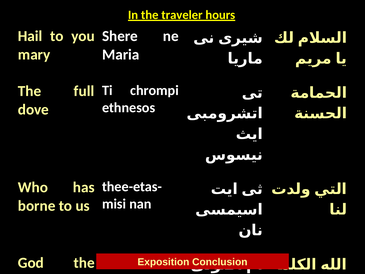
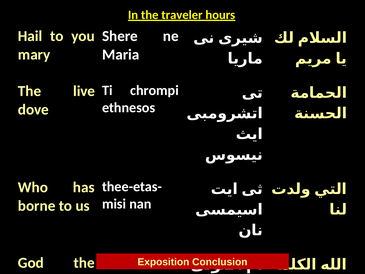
full: full -> live
